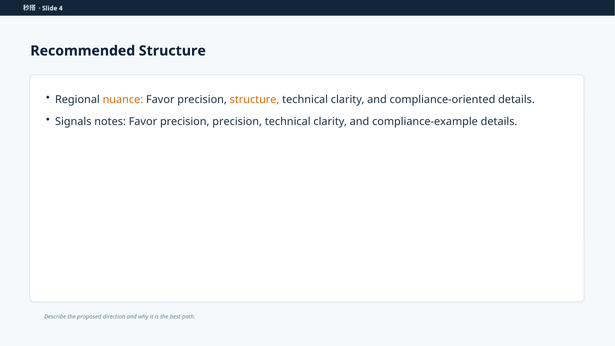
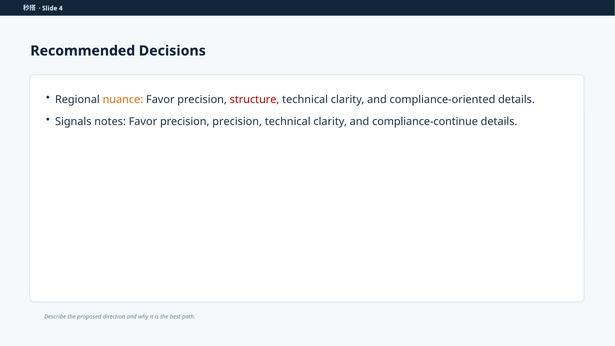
Recommended Structure: Structure -> Decisions
structure at (255, 100) colour: orange -> red
compliance-example: compliance-example -> compliance-continue
